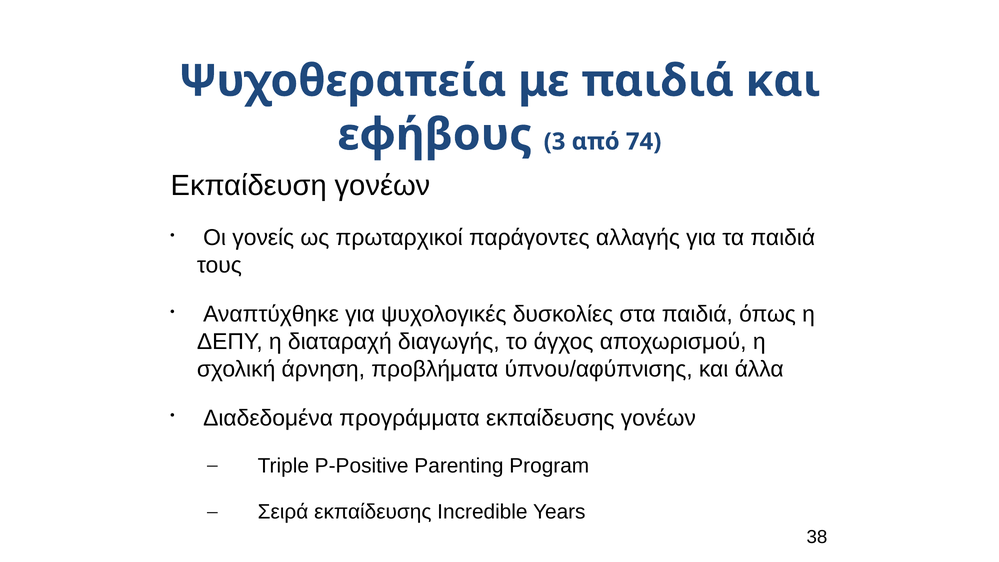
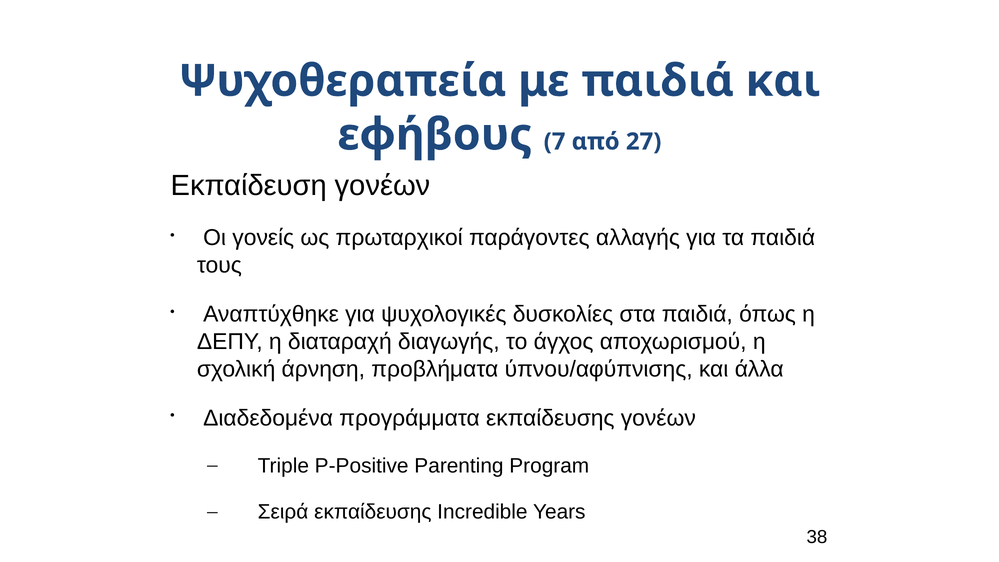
3: 3 -> 7
74: 74 -> 27
